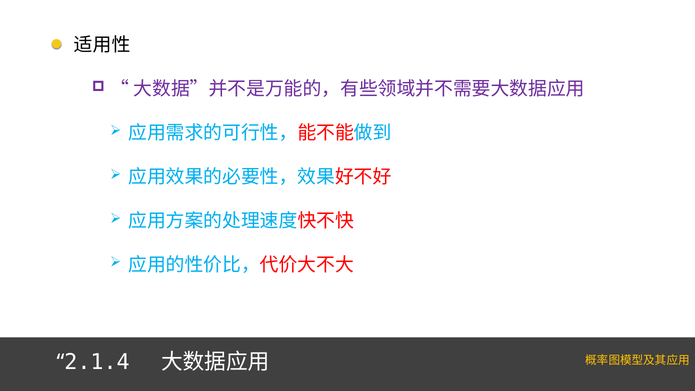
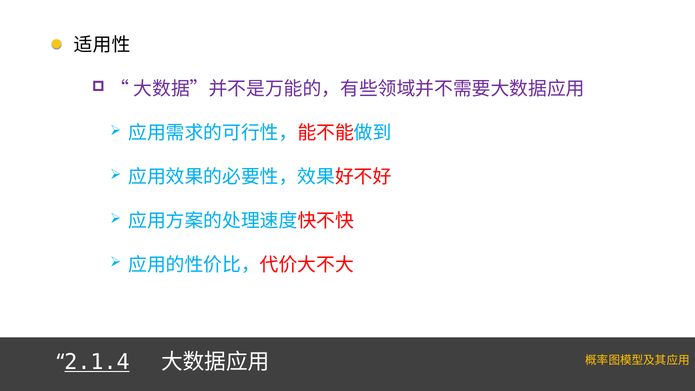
2.1.4 underline: none -> present
